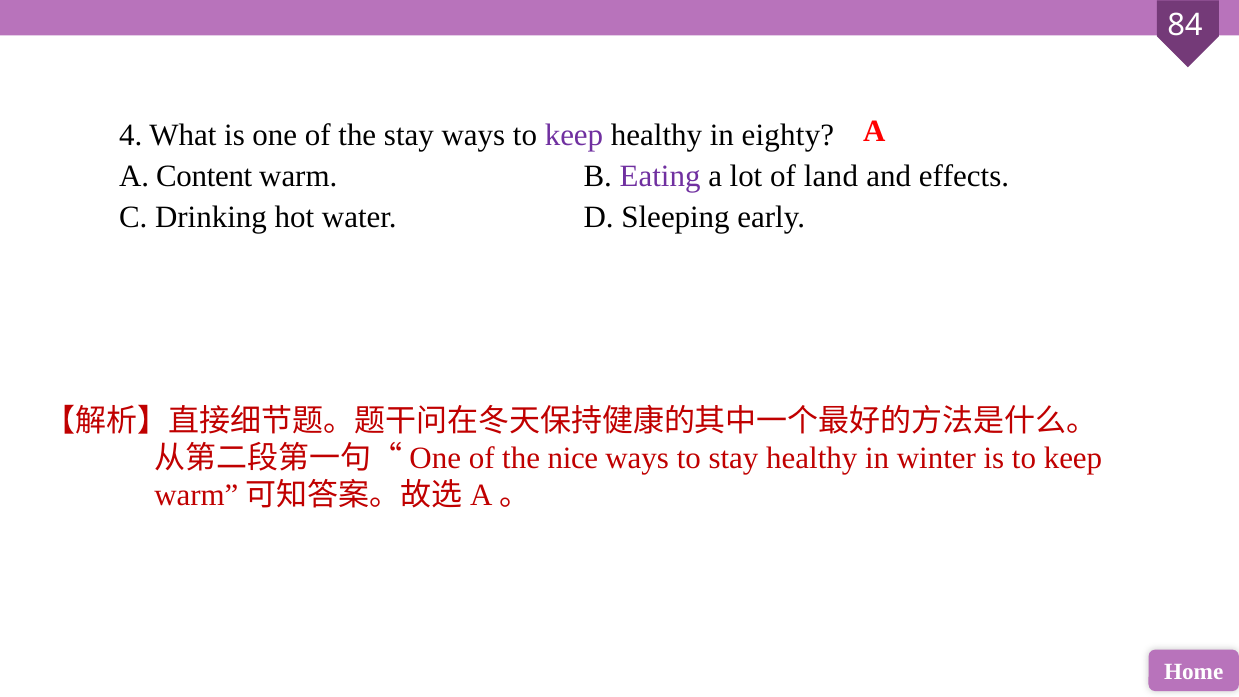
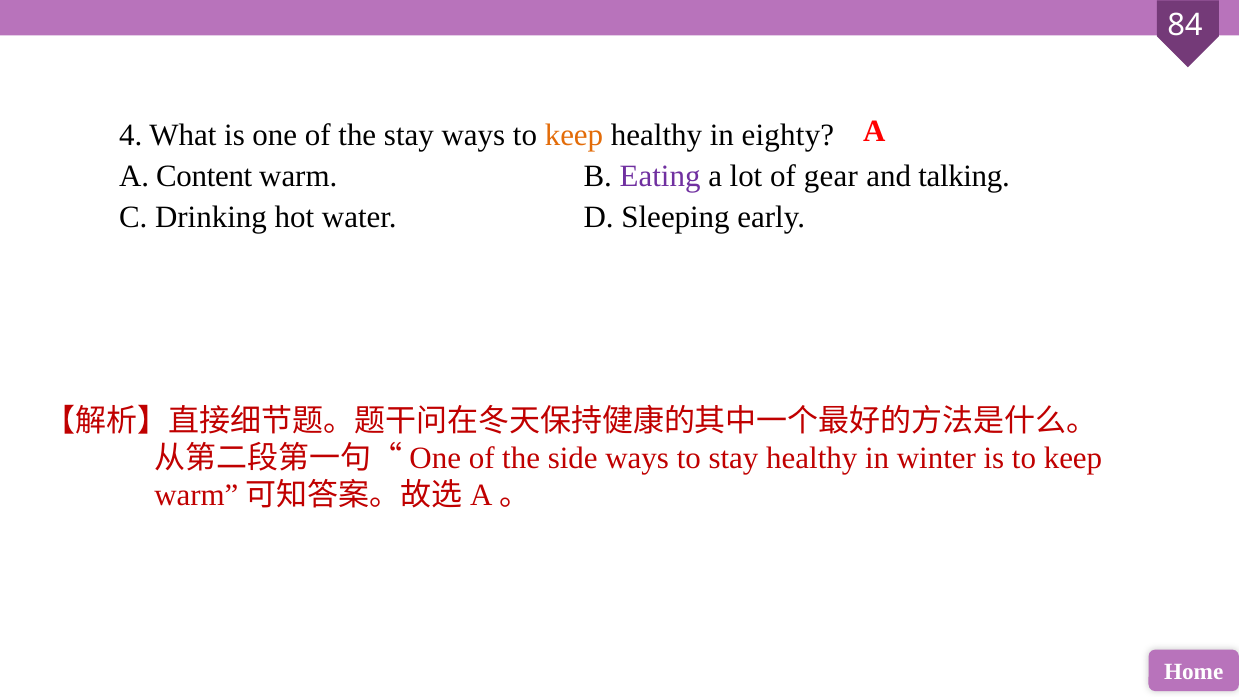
keep at (574, 135) colour: purple -> orange
land: land -> gear
effects: effects -> talking
nice: nice -> side
